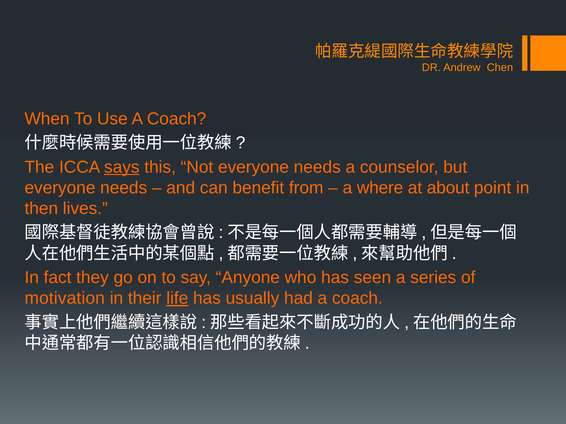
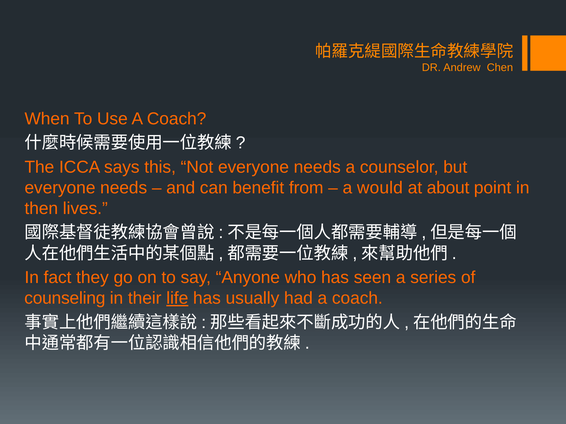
says underline: present -> none
where: where -> would
motivation: motivation -> counseling
